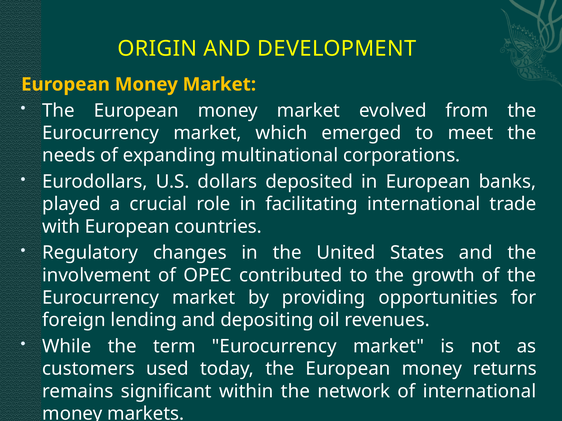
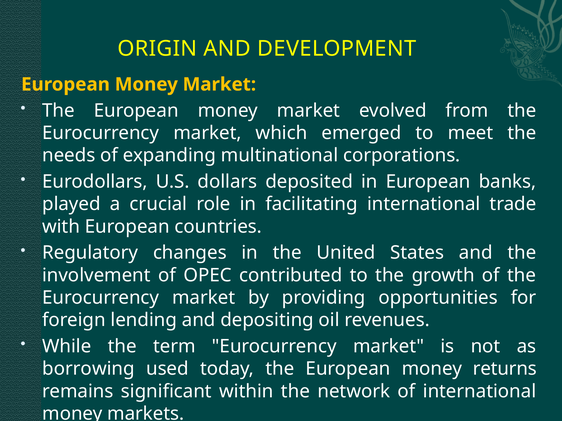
customers: customers -> borrowing
